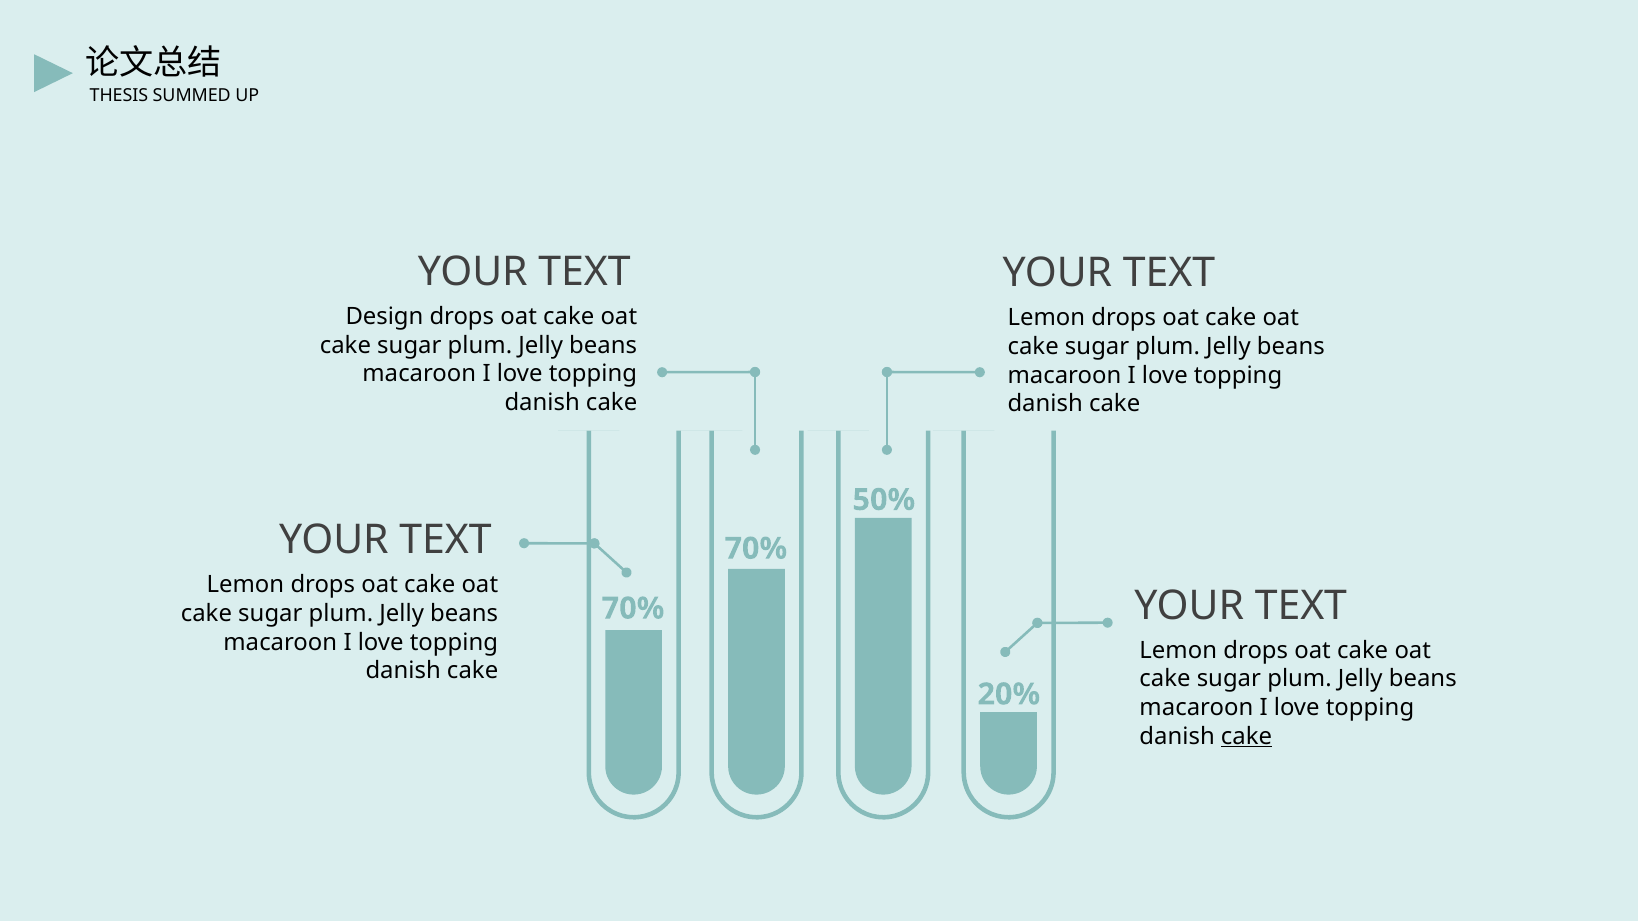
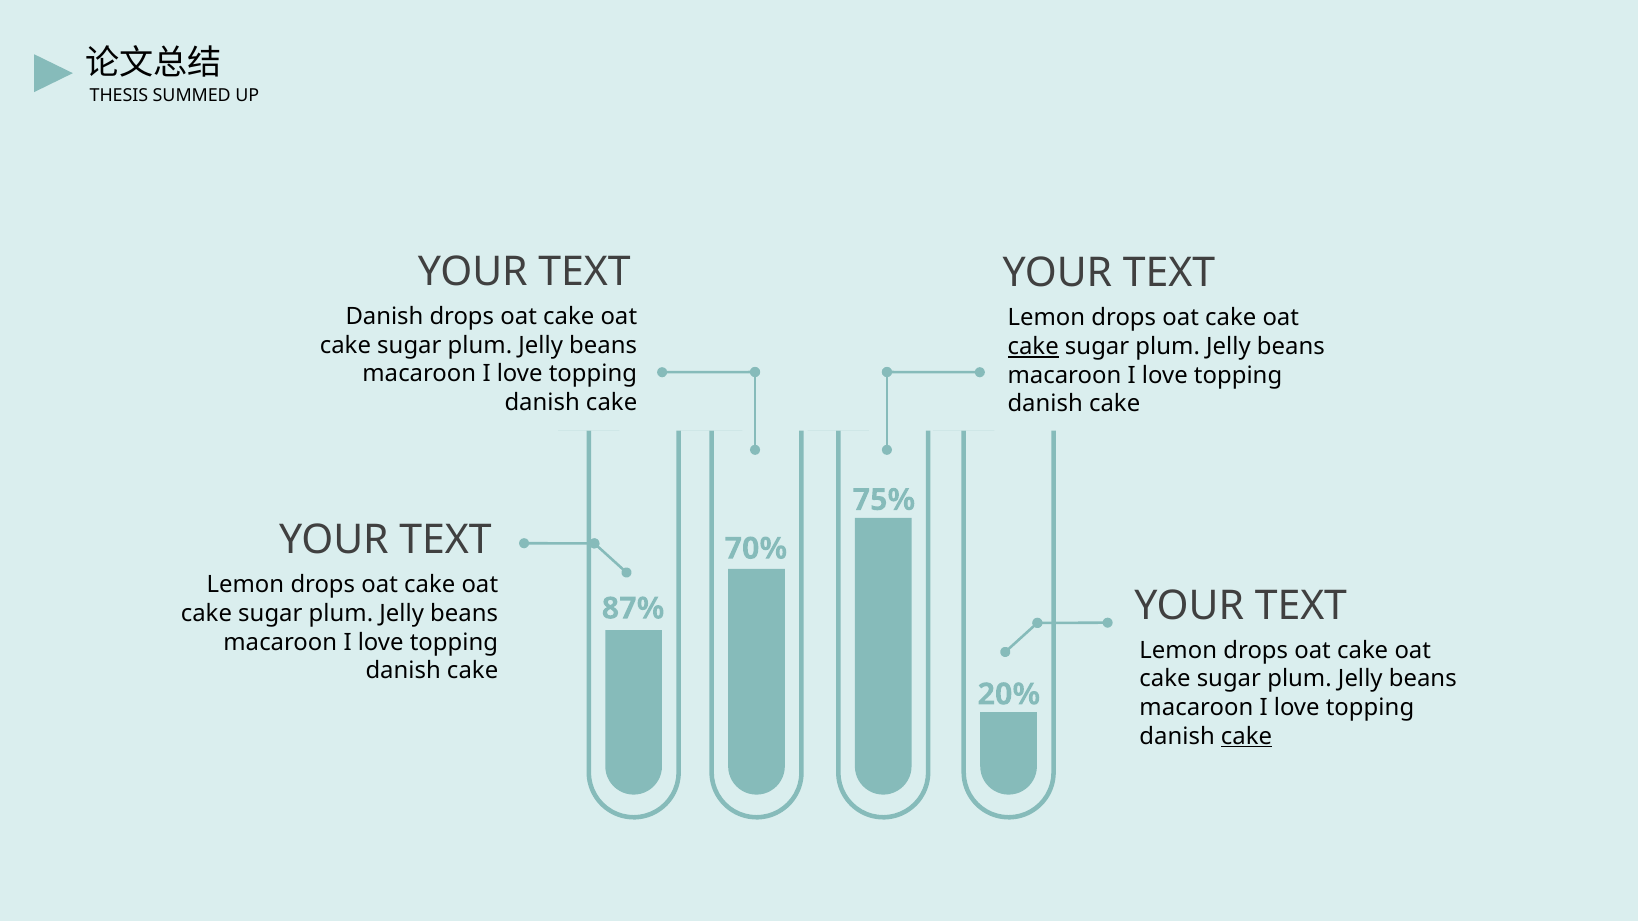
Design at (384, 317): Design -> Danish
cake at (1033, 347) underline: none -> present
50%: 50% -> 75%
70% at (633, 609): 70% -> 87%
